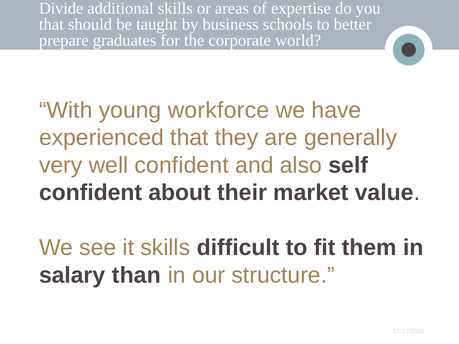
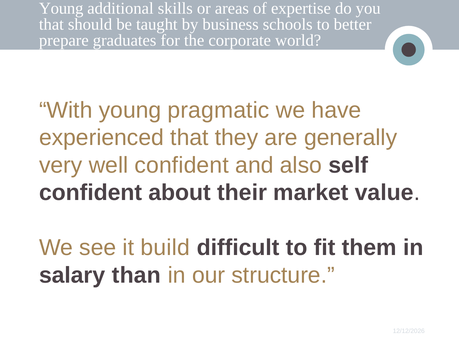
Divide at (61, 9): Divide -> Young
workforce: workforce -> pragmatic
it skills: skills -> build
